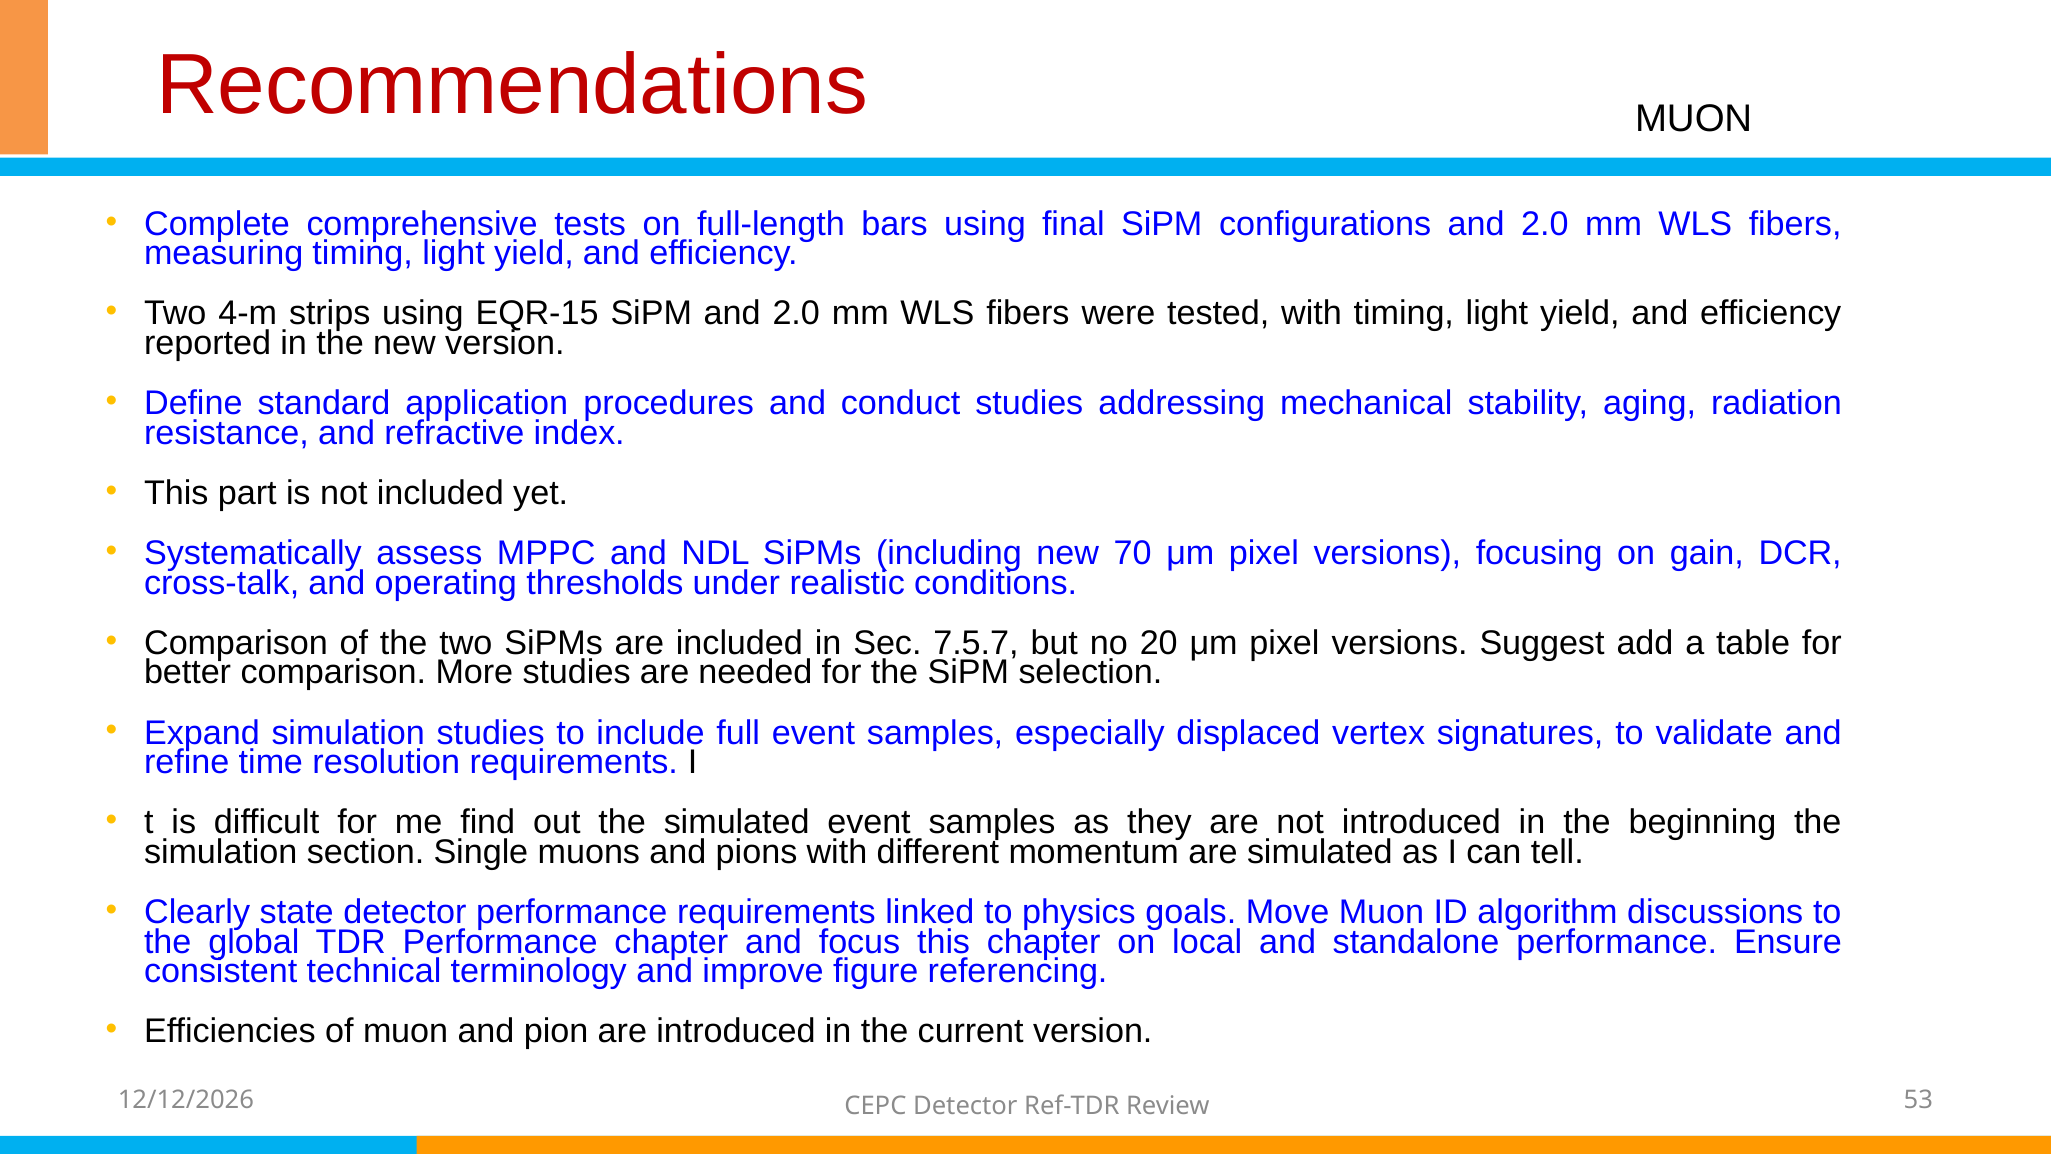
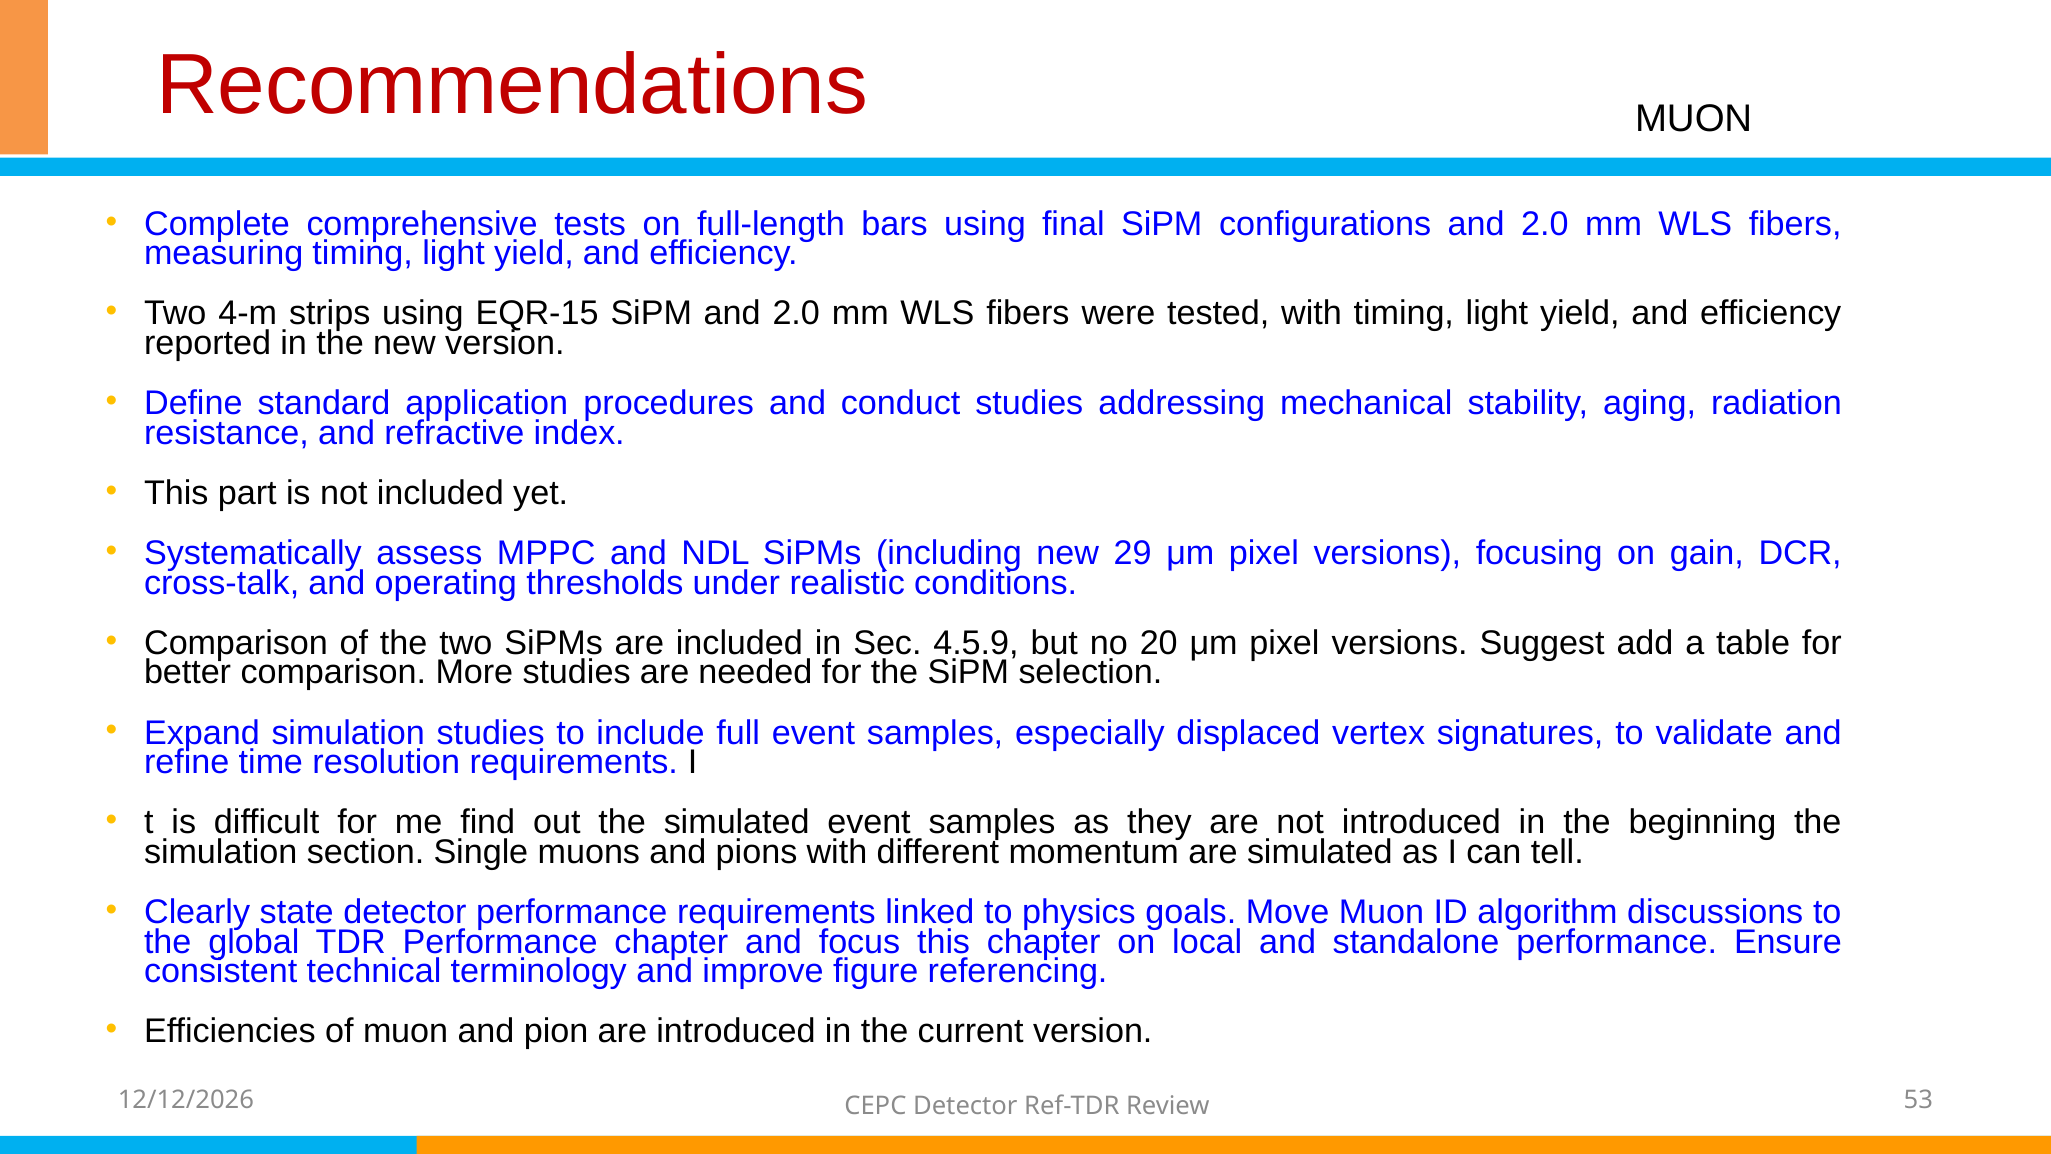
70: 70 -> 29
7.5.7: 7.5.7 -> 4.5.9
